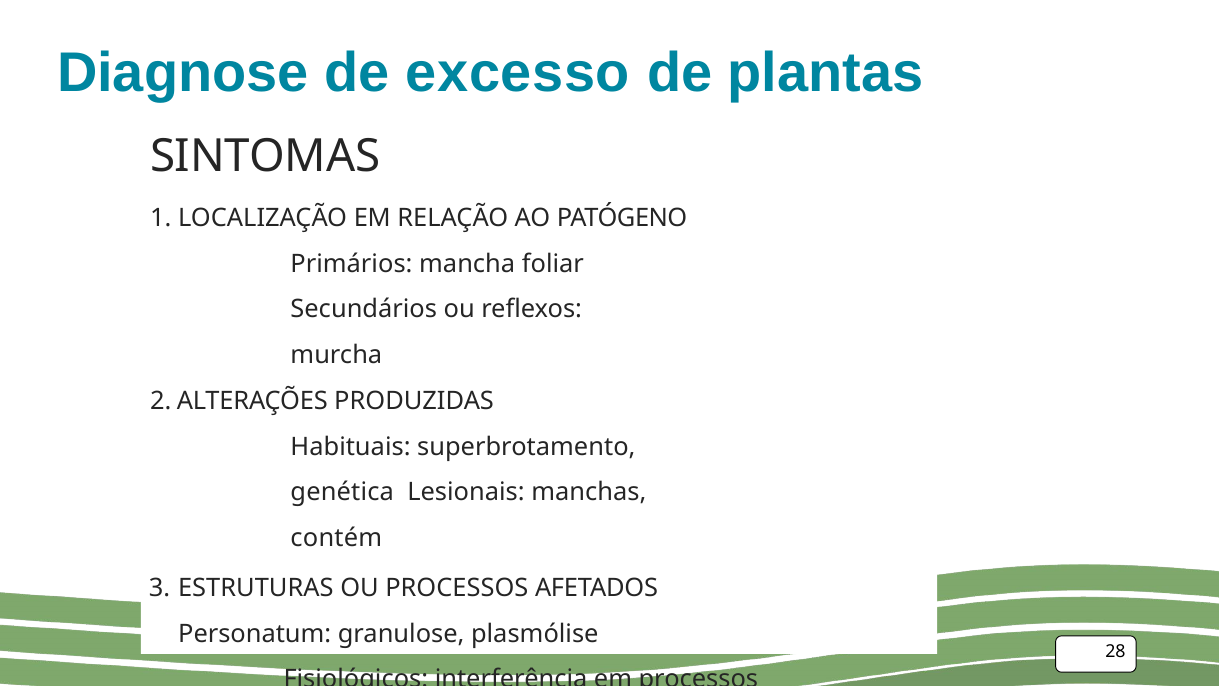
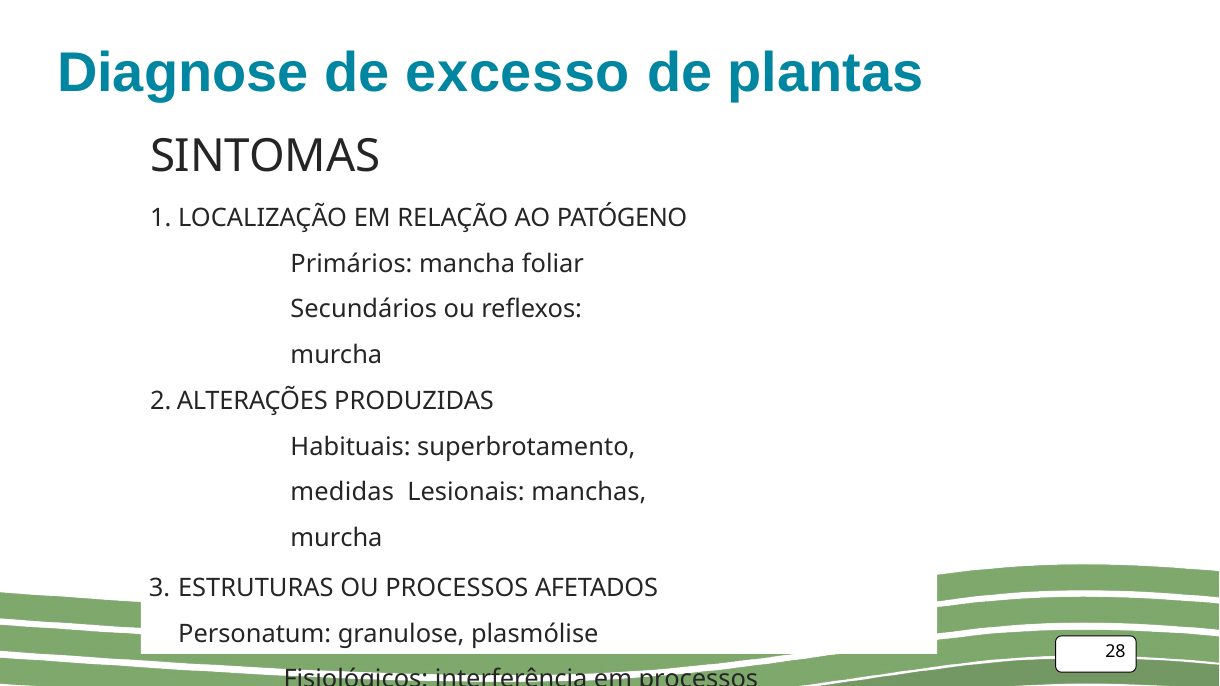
genética: genética -> medidas
contém at (336, 539): contém -> murcha
